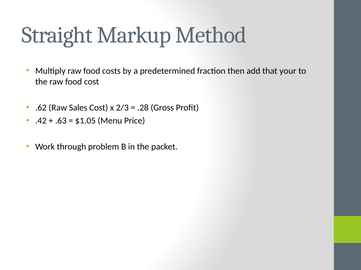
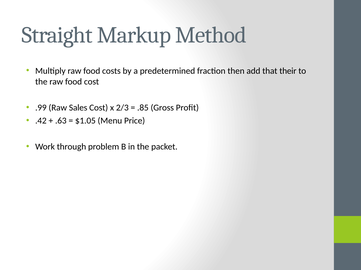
your: your -> their
.62: .62 -> .99
.28: .28 -> .85
